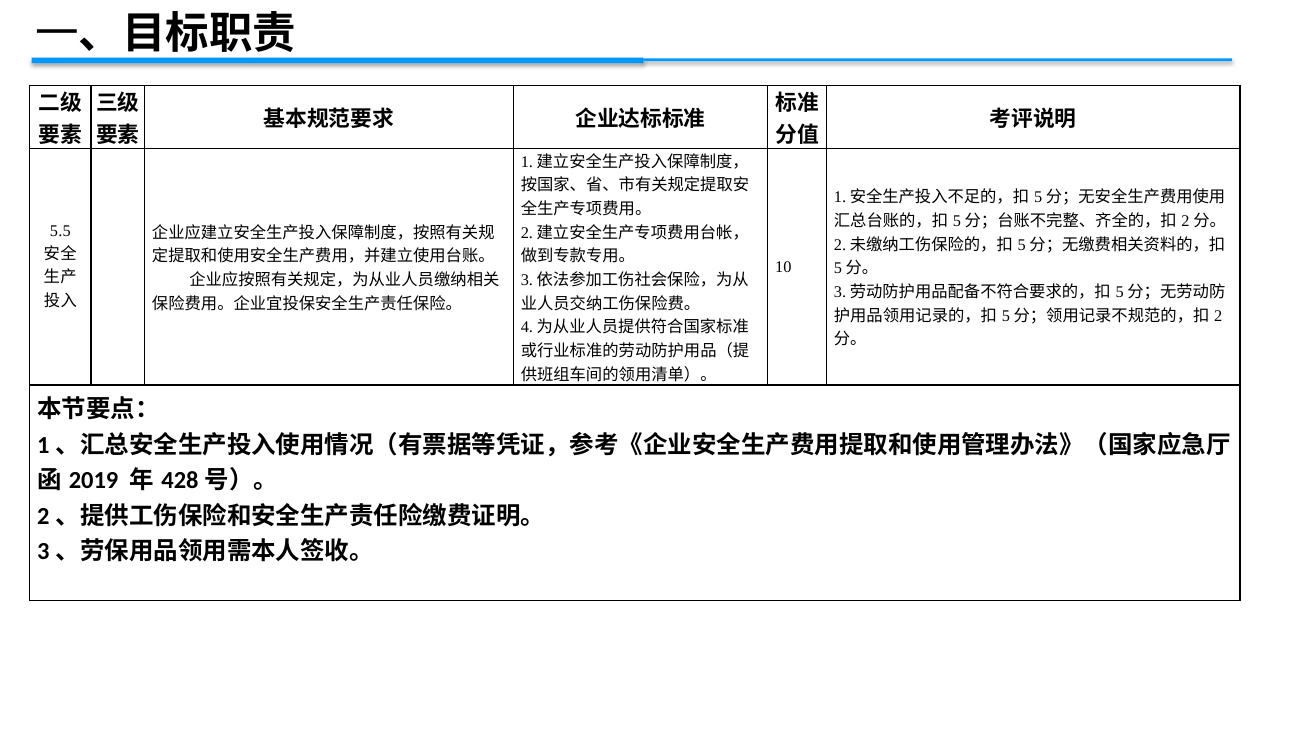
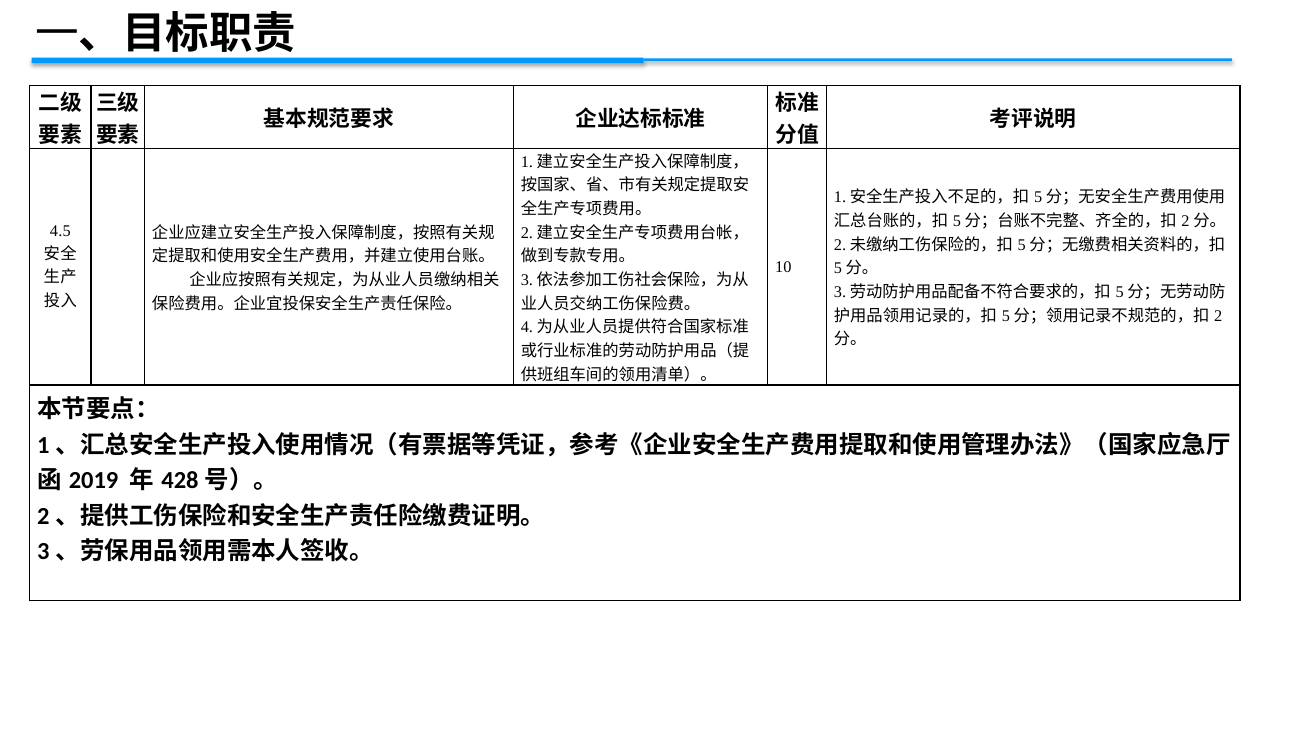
5.5: 5.5 -> 4.5
